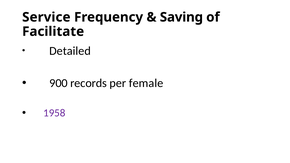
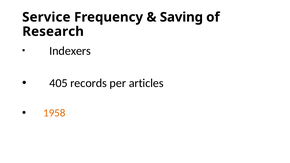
Facilitate: Facilitate -> Research
Detailed: Detailed -> Indexers
900: 900 -> 405
female: female -> articles
1958 colour: purple -> orange
